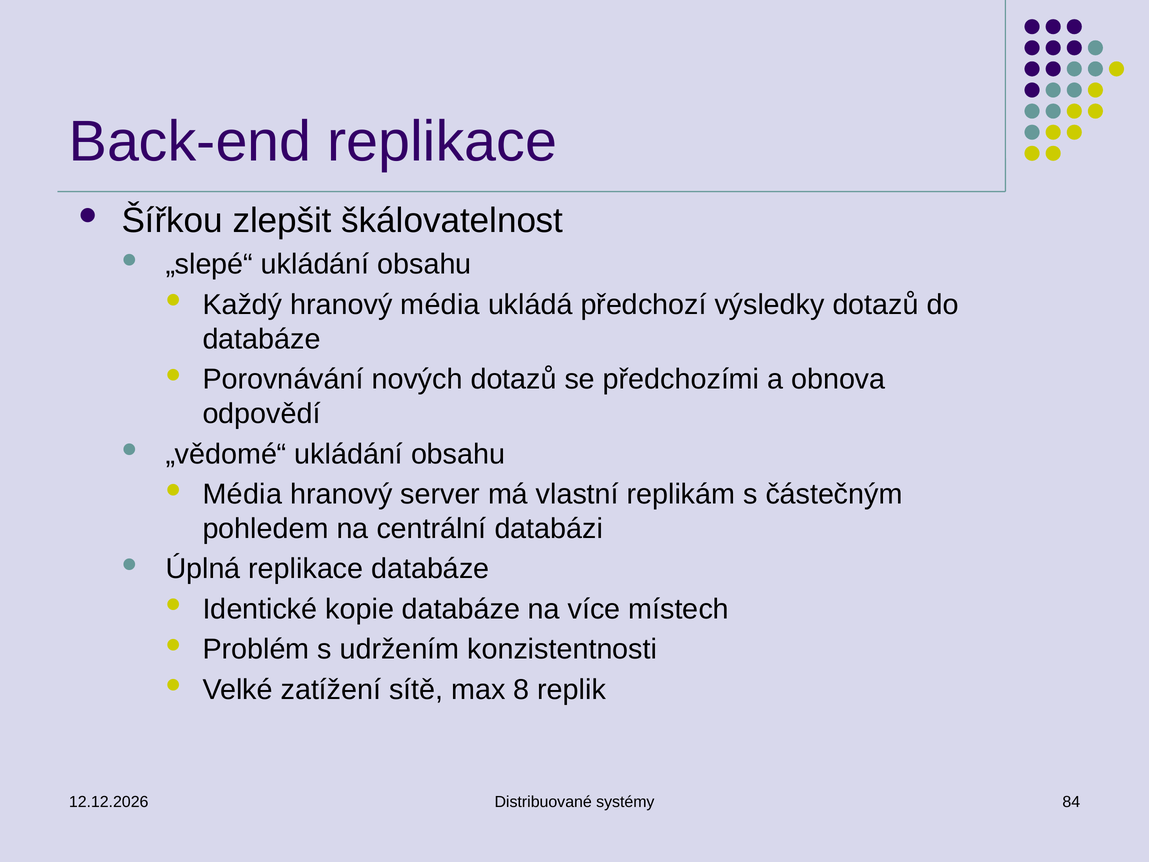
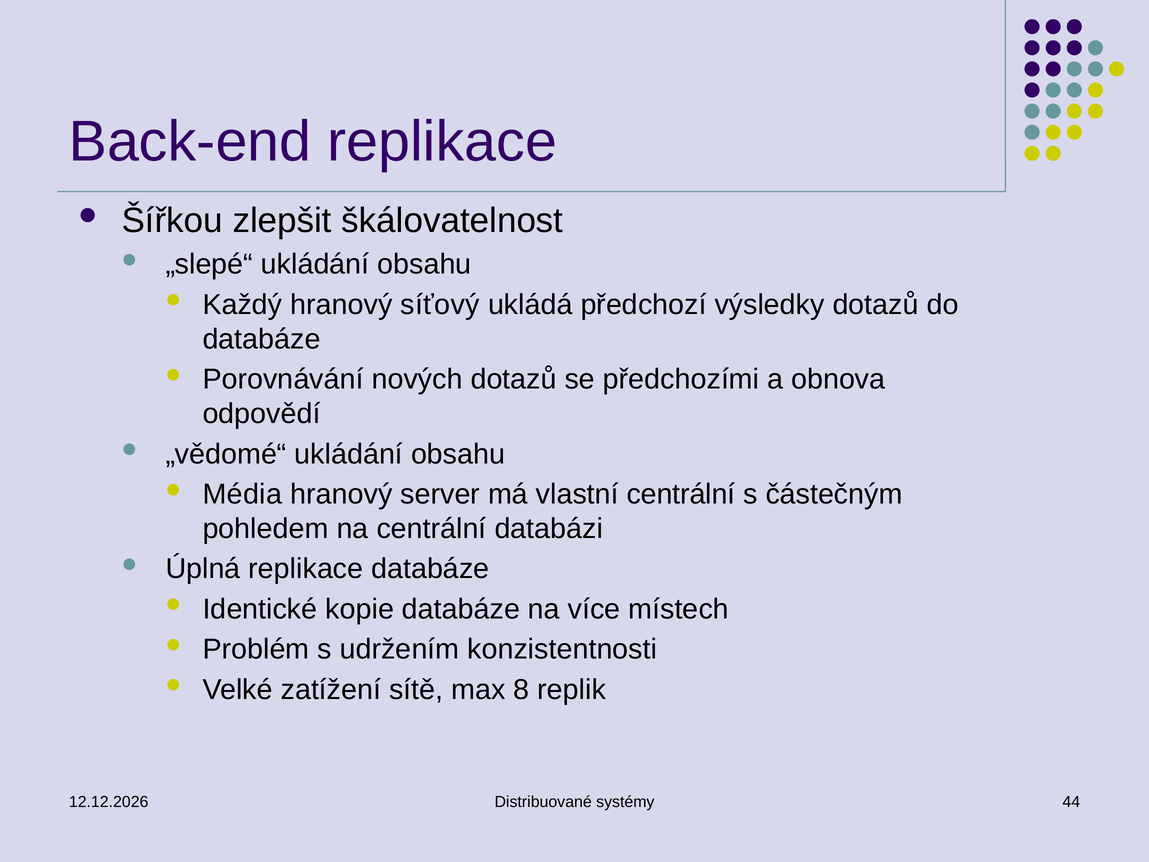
hranový média: média -> síťový
vlastní replikám: replikám -> centrální
84: 84 -> 44
